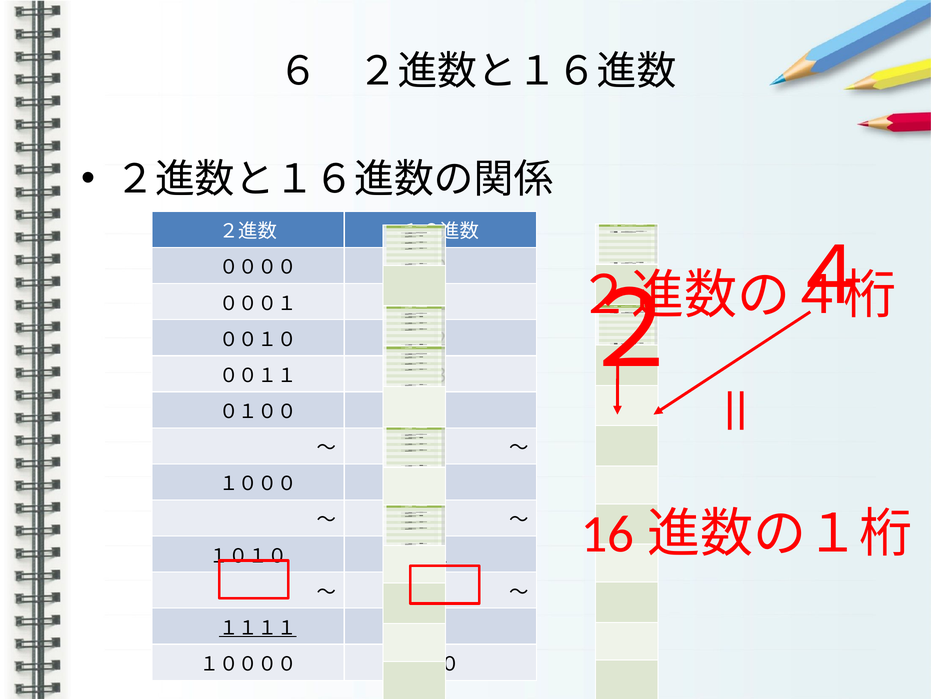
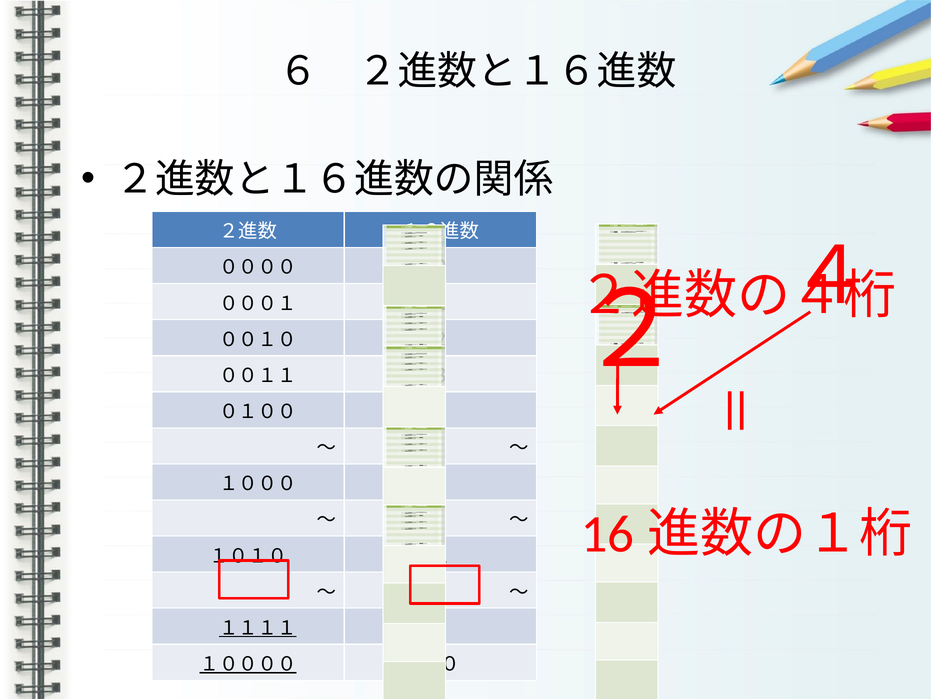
１００００ underline: none -> present
